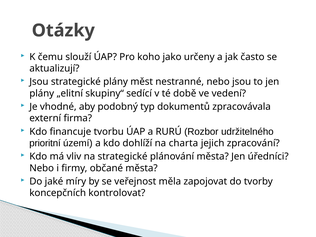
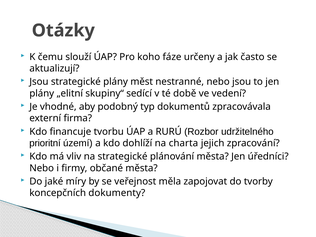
jako: jako -> fáze
kontrolovat: kontrolovat -> dokumenty
